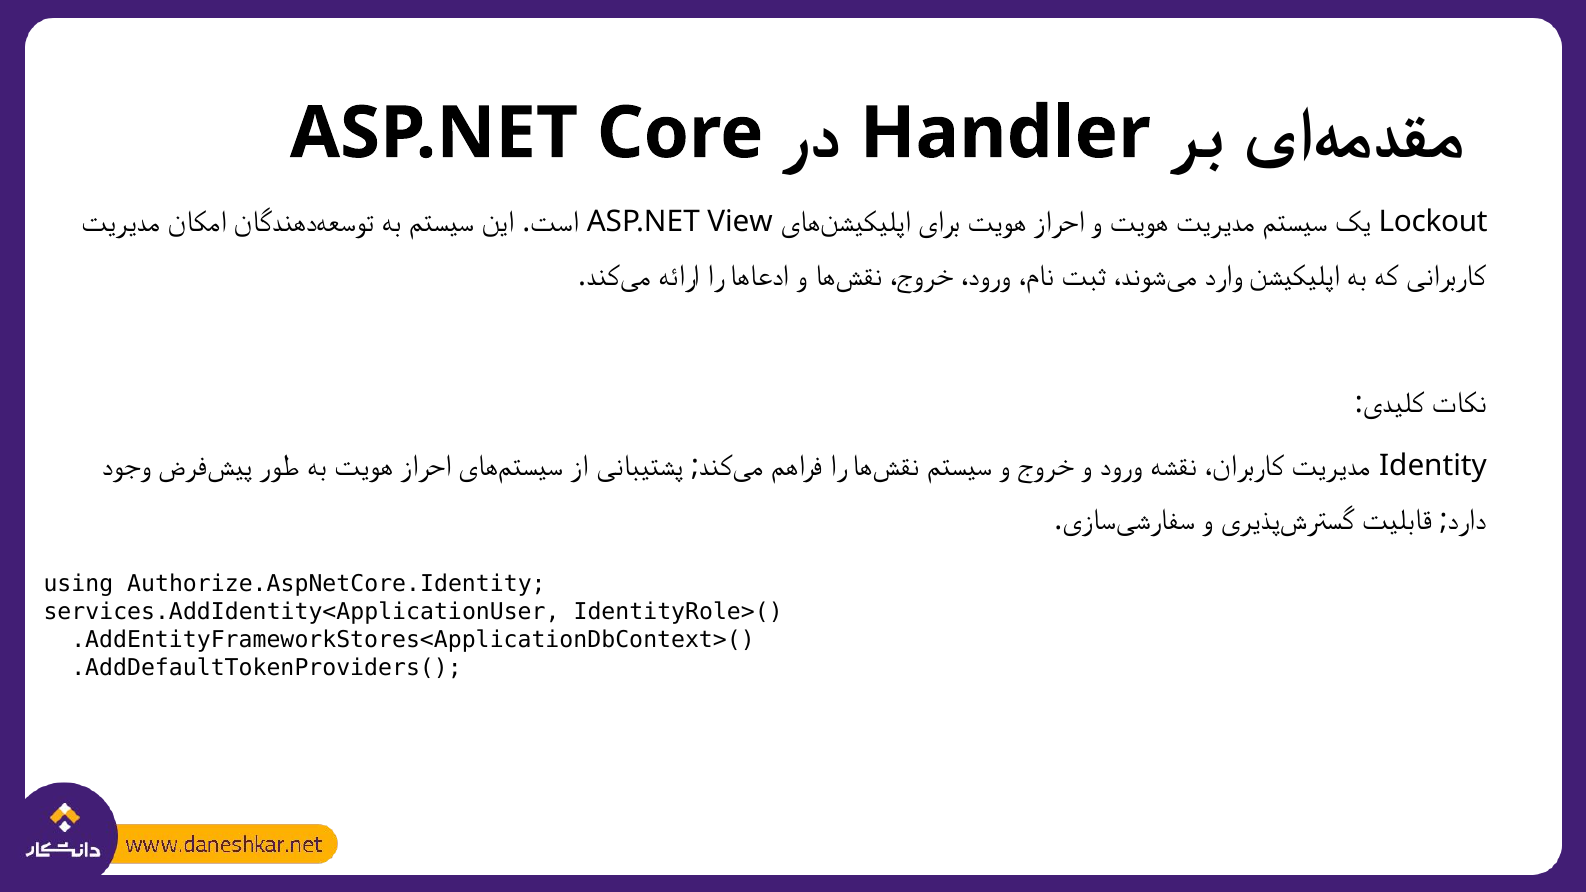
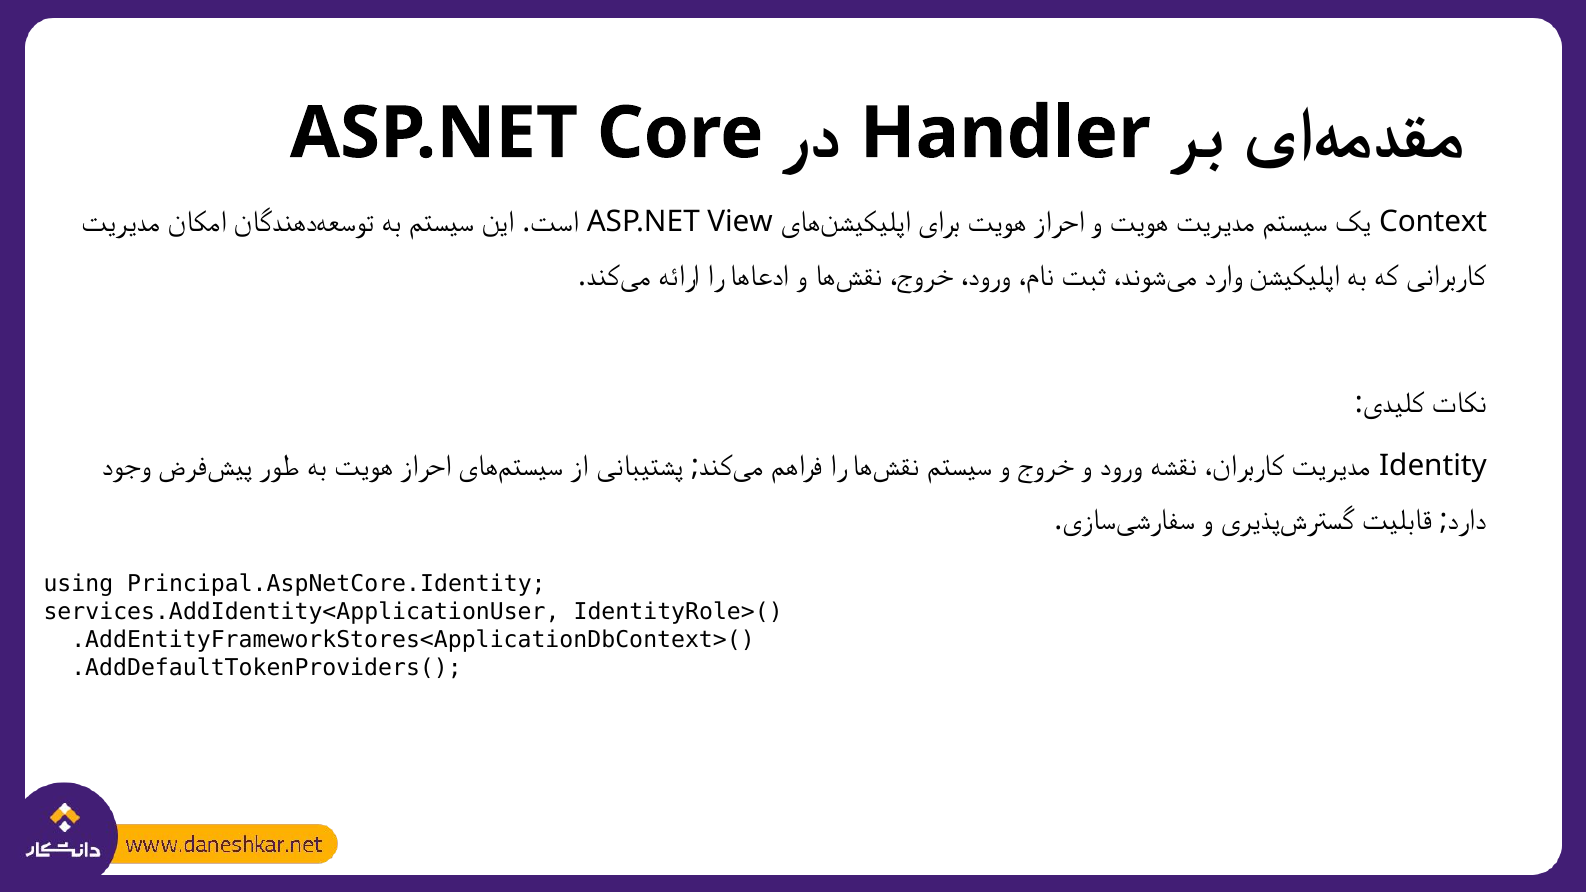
Lockout: Lockout -> Context
Authorize.AspNetCore.Identity: Authorize.AspNetCore.Identity -> Principal.AspNetCore.Identity
